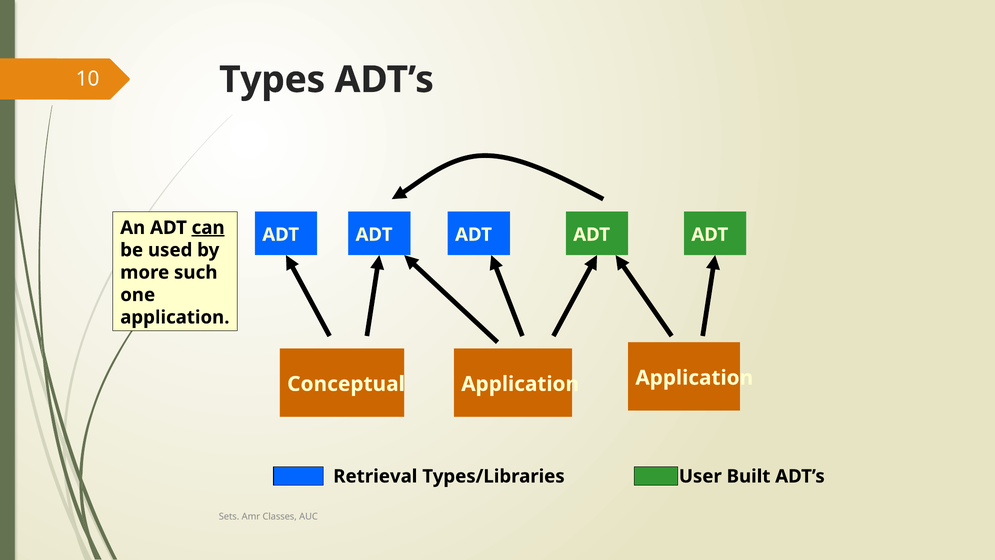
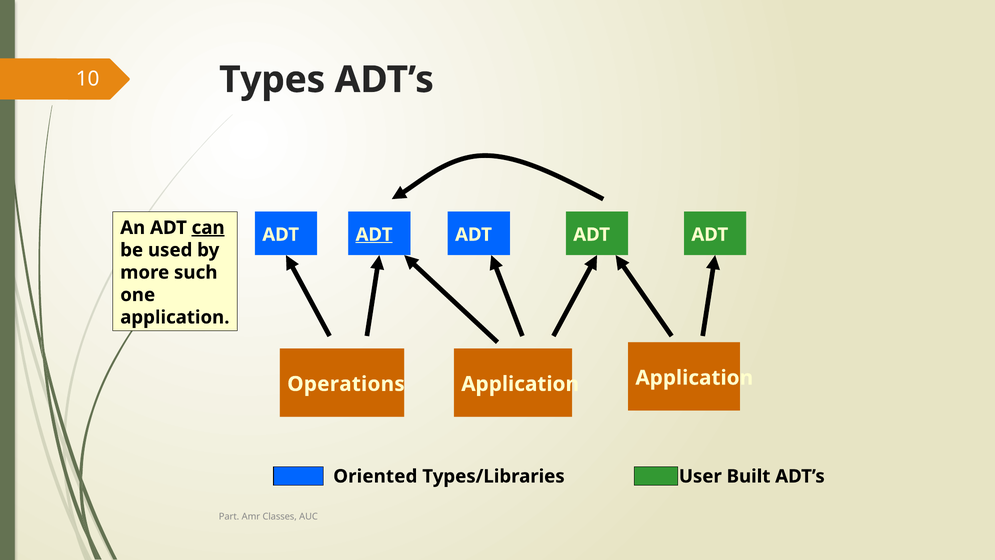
ADT at (374, 234) underline: none -> present
Conceptual: Conceptual -> Operations
Retrieval: Retrieval -> Oriented
Sets: Sets -> Part
